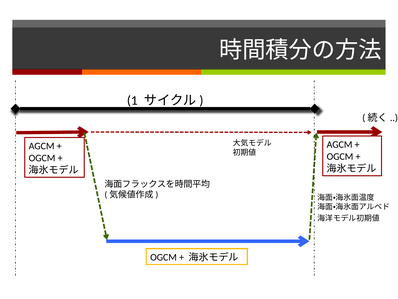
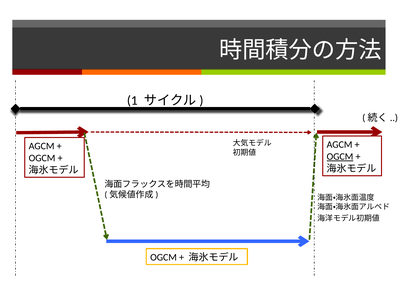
OGCM at (340, 156) underline: none -> present
